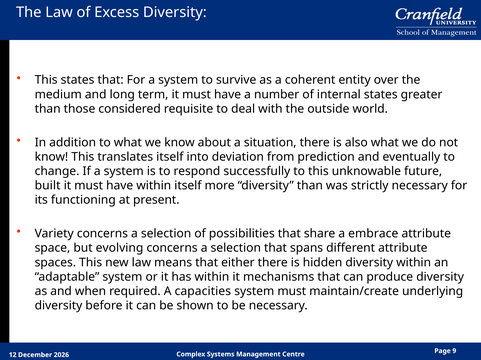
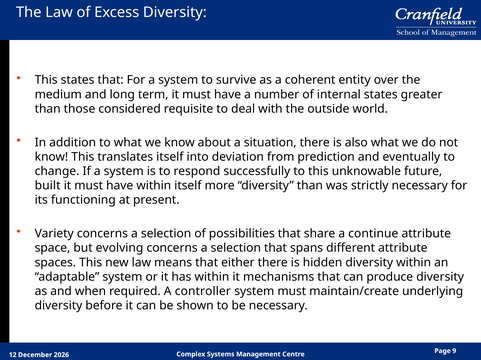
embrace: embrace -> continue
capacities: capacities -> controller
